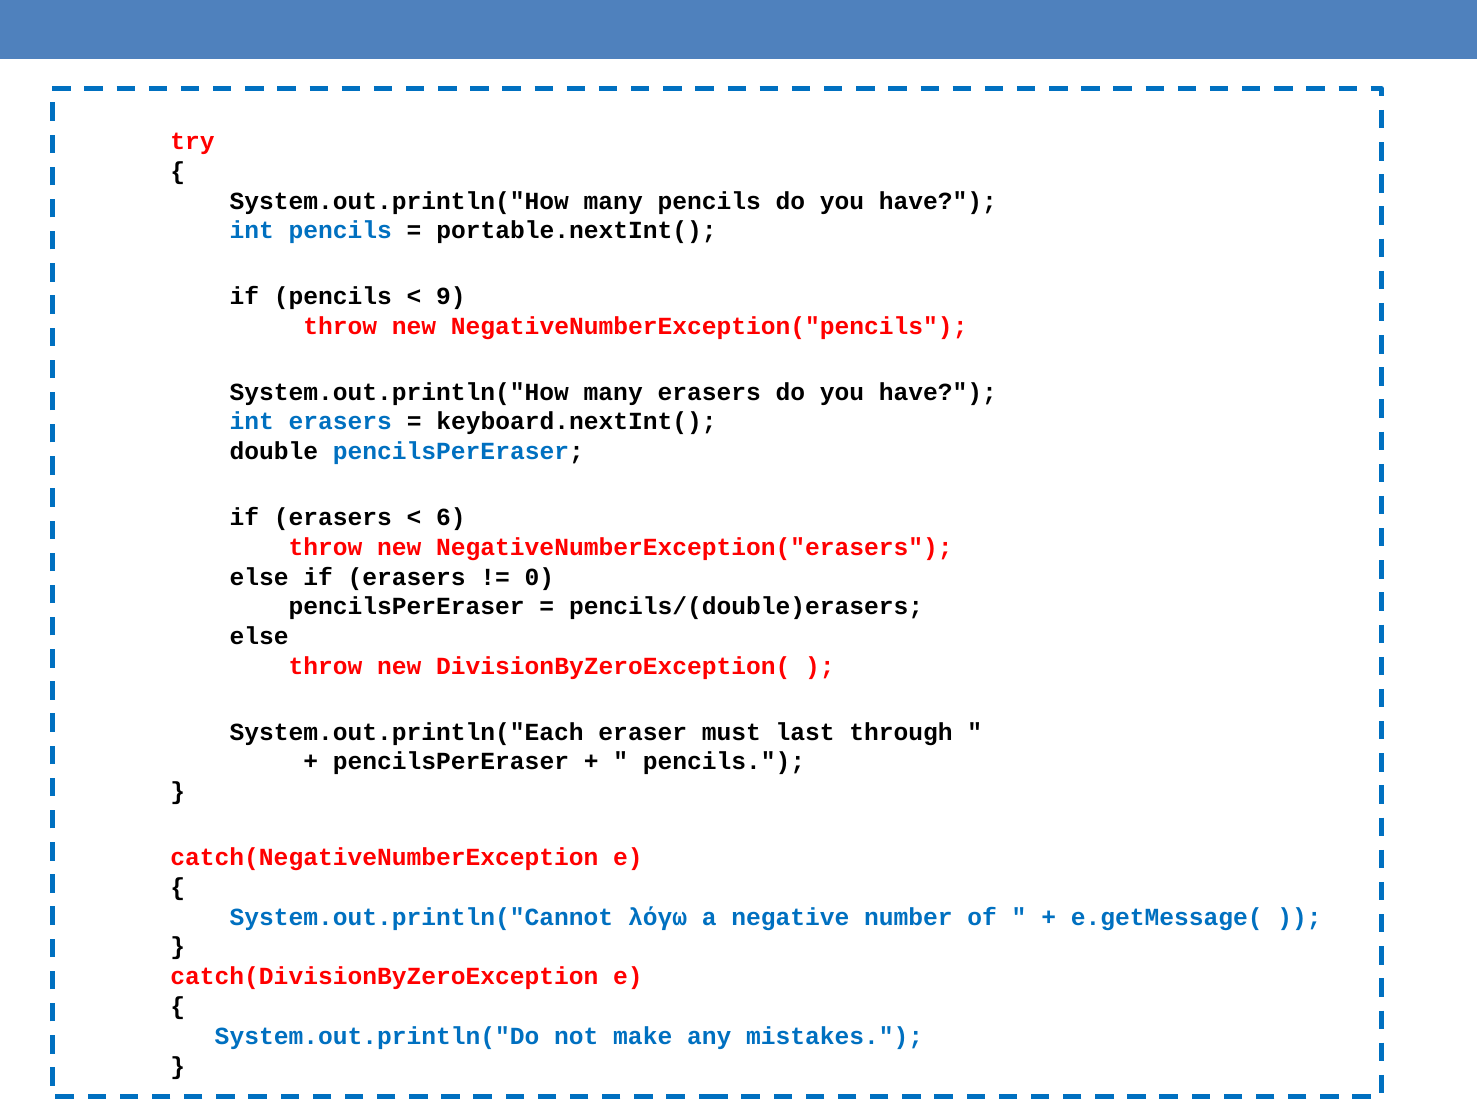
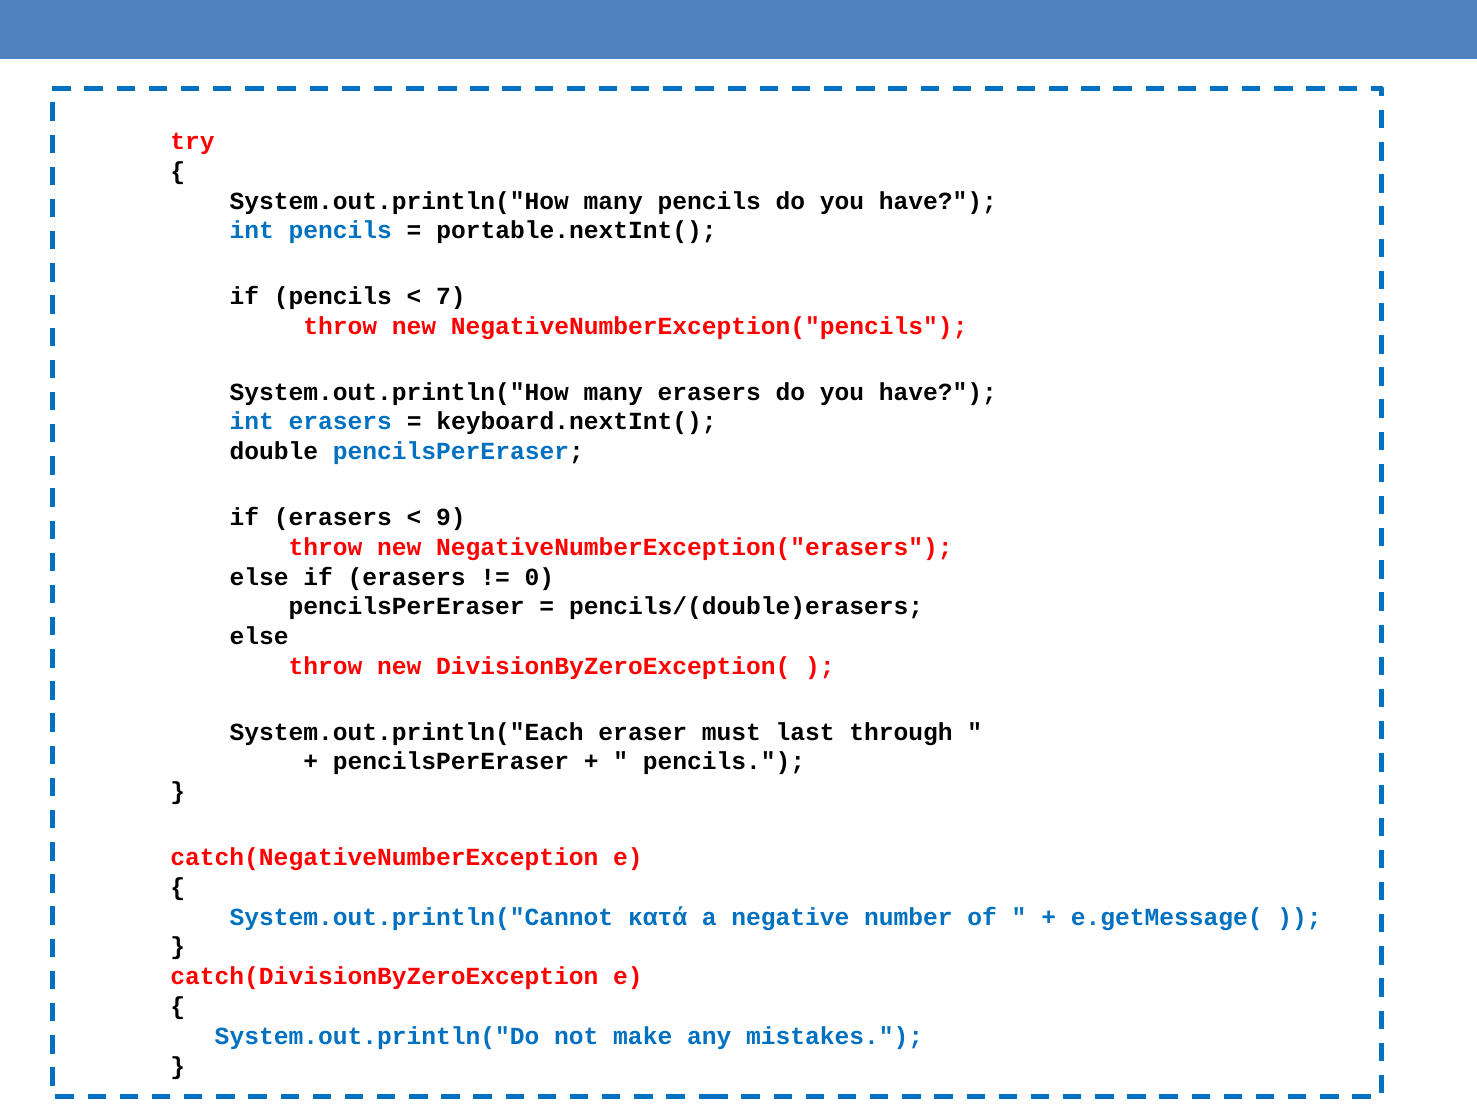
9: 9 -> 7
6: 6 -> 9
λόγω: λόγω -> κατά
